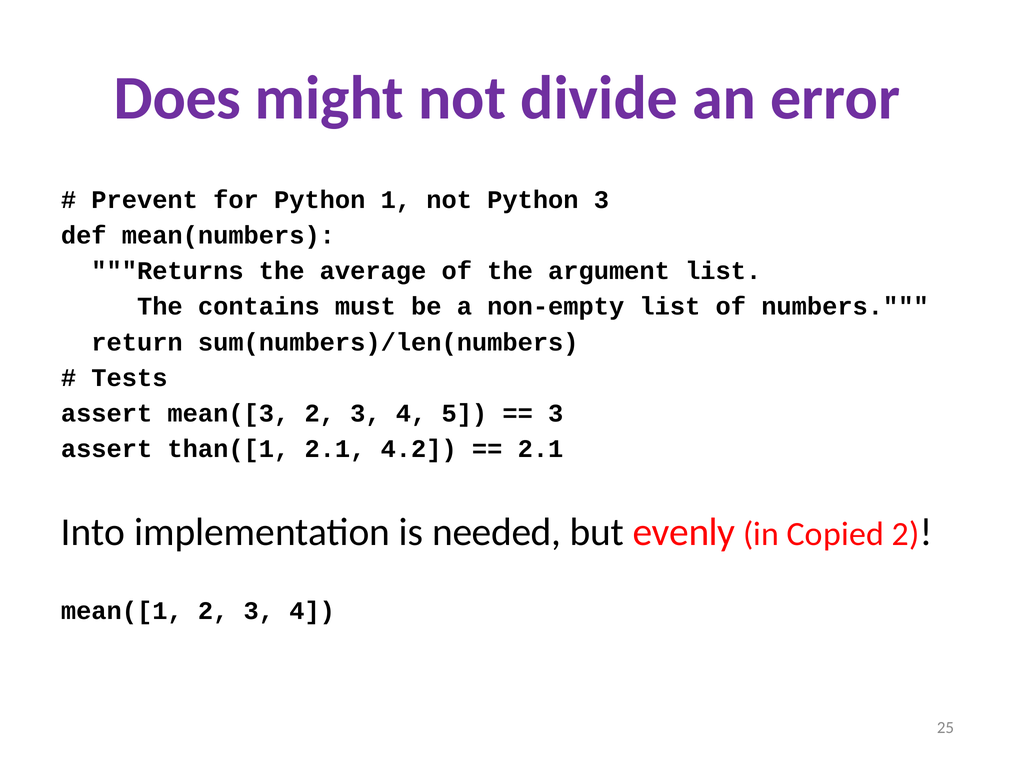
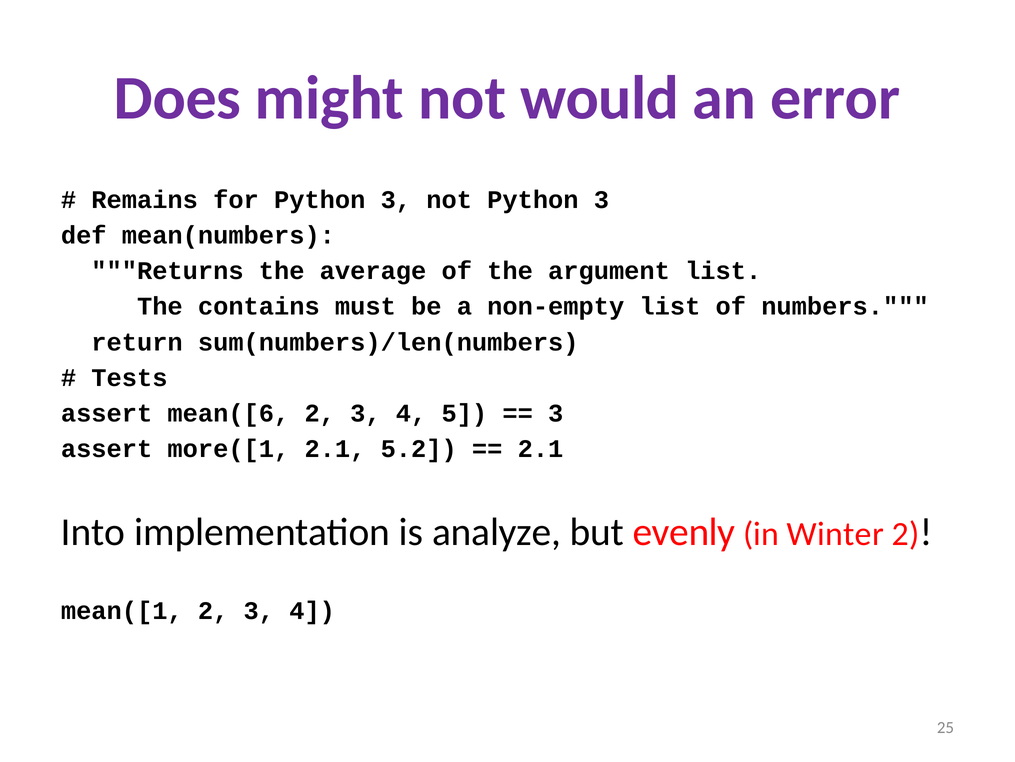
divide: divide -> would
Prevent: Prevent -> Remains
for Python 1: 1 -> 3
mean([3: mean([3 -> mean([6
than([1: than([1 -> more([1
4.2: 4.2 -> 5.2
needed: needed -> analyze
Copied: Copied -> Winter
